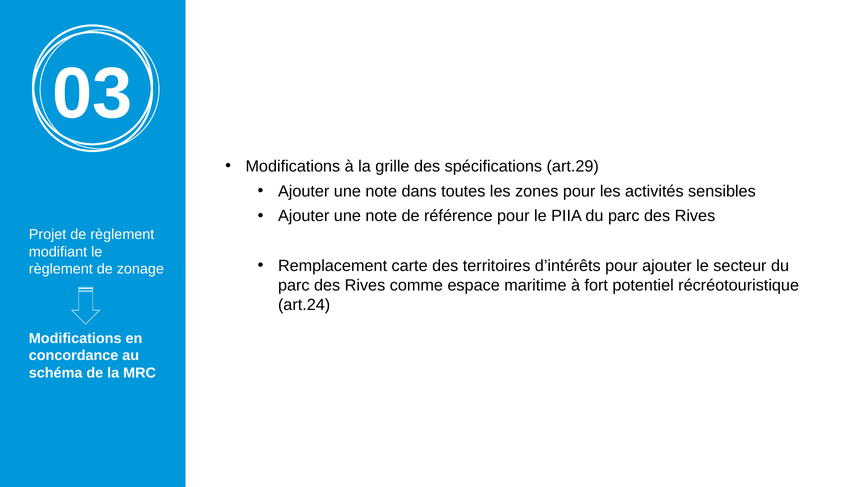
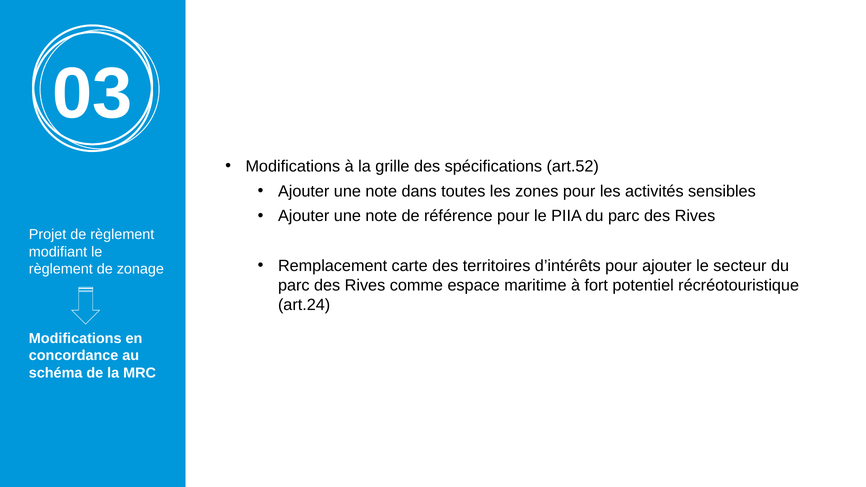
art.29: art.29 -> art.52
